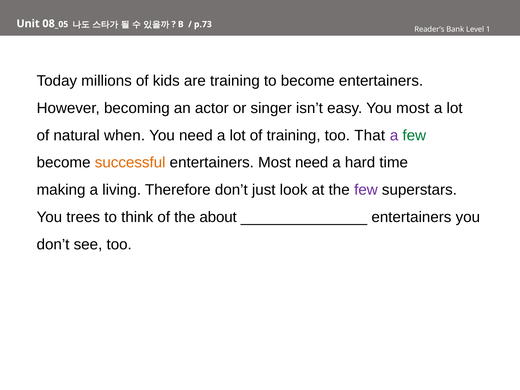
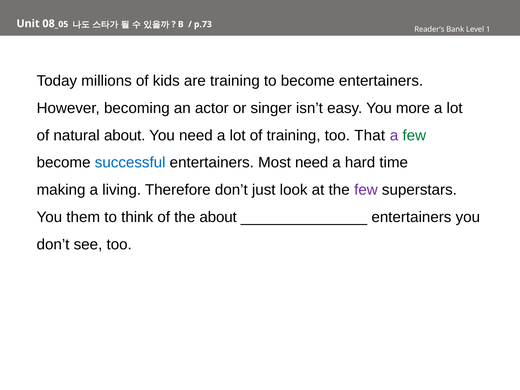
You most: most -> more
natural when: when -> about
successful colour: orange -> blue
trees: trees -> them
